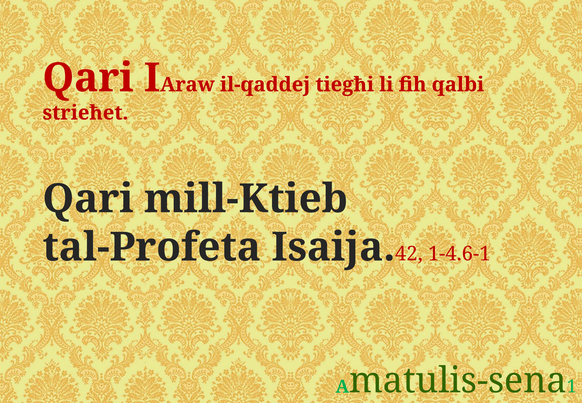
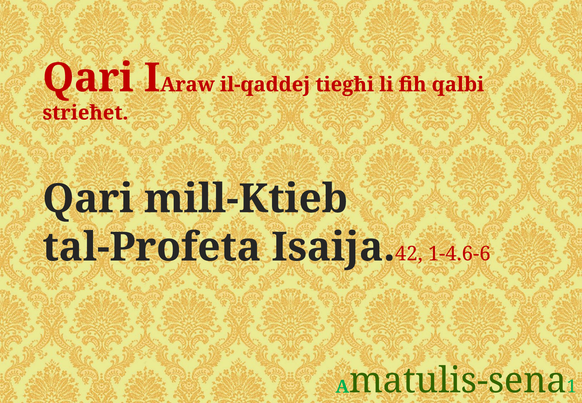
1-4.6-1: 1-4.6-1 -> 1-4.6-6
